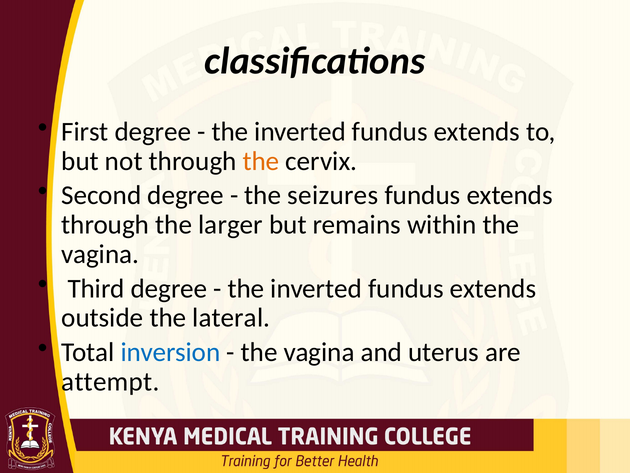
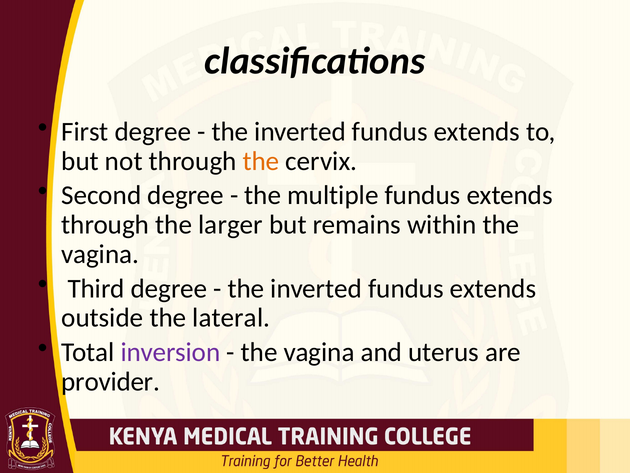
seizures: seizures -> multiple
inversion colour: blue -> purple
attempt: attempt -> provider
